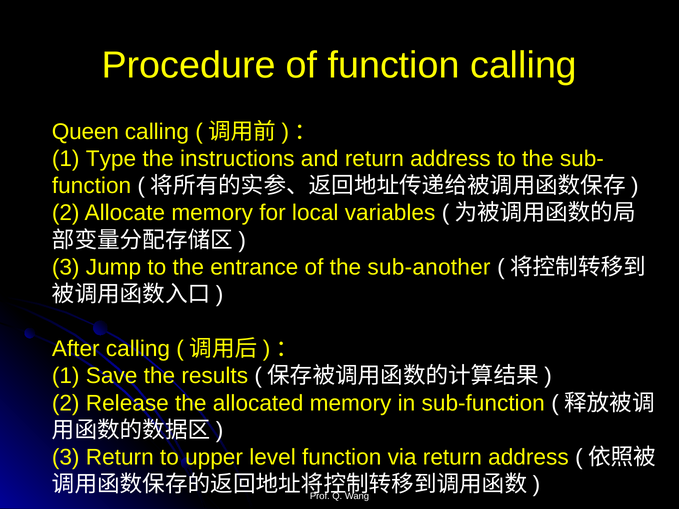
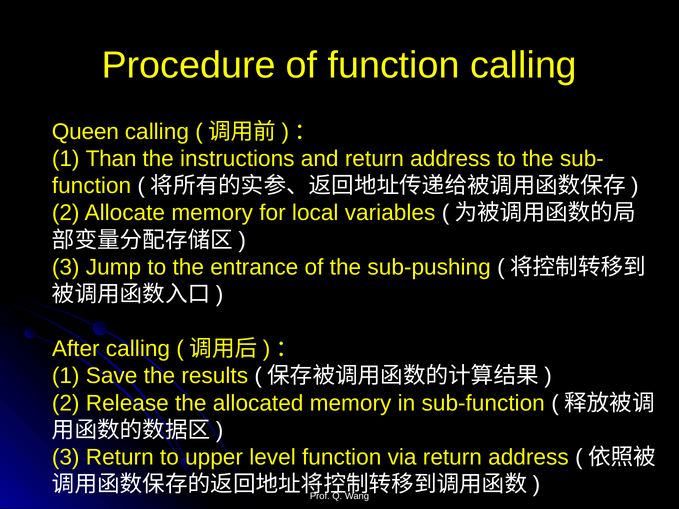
Type: Type -> Than
sub-another: sub-another -> sub-pushing
